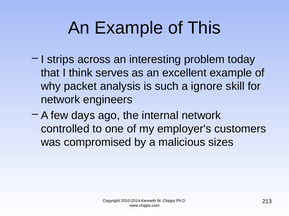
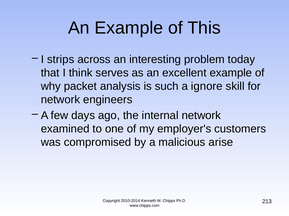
controlled: controlled -> examined
sizes: sizes -> arise
